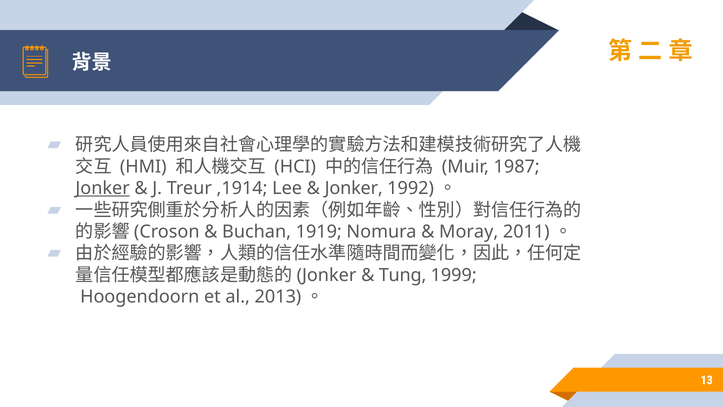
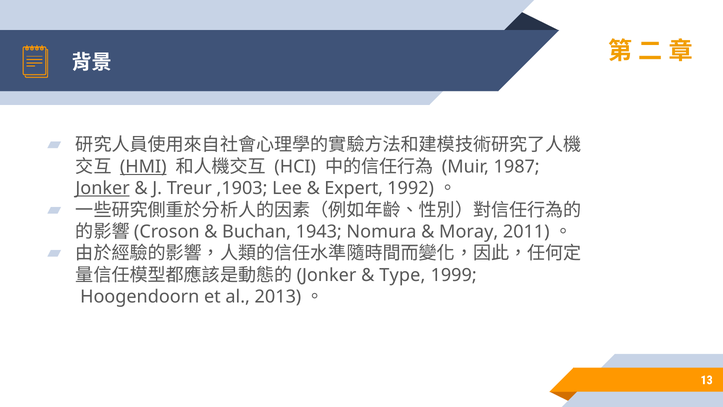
HMI underline: none -> present
,1914: ,1914 -> ,1903
Jonker at (354, 188): Jonker -> Expert
1919: 1919 -> 1943
Tung: Tung -> Type
